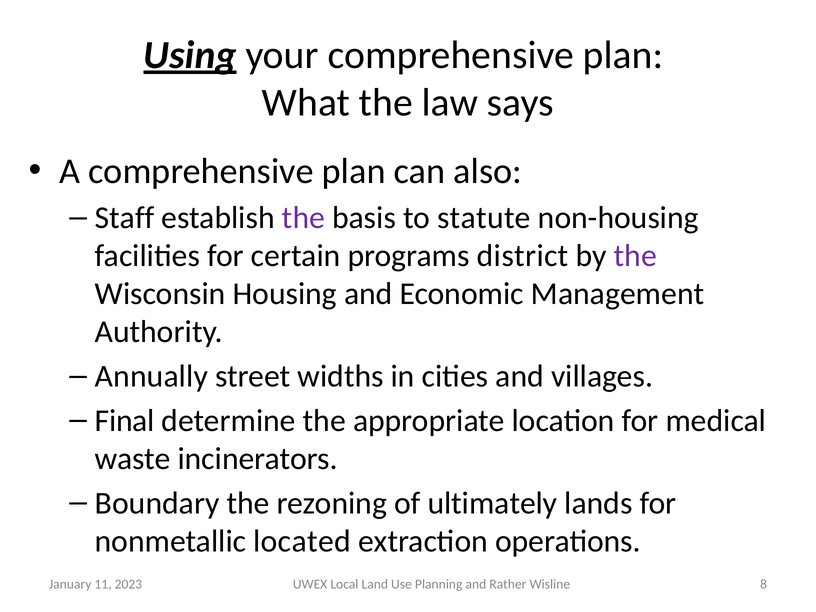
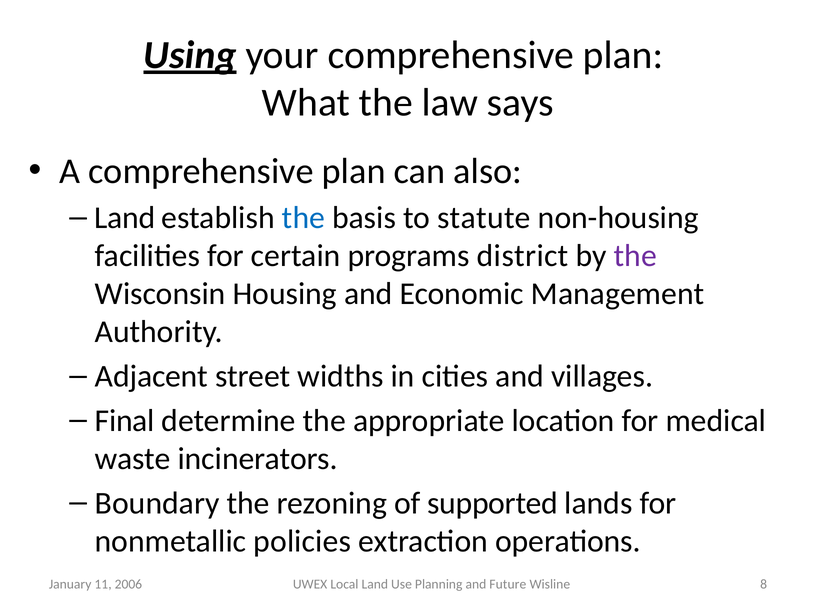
Staff at (125, 218): Staff -> Land
the at (303, 218) colour: purple -> blue
Annually: Annually -> Adjacent
ultimately: ultimately -> supported
located: located -> policies
2023: 2023 -> 2006
Rather: Rather -> Future
